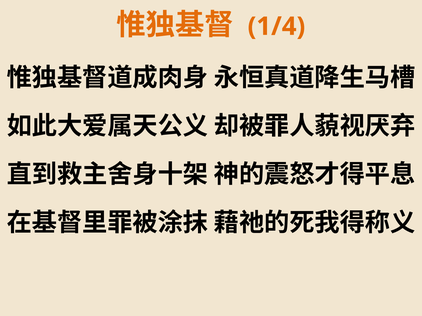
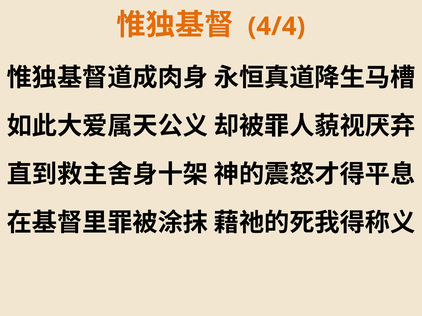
1/4: 1/4 -> 4/4
